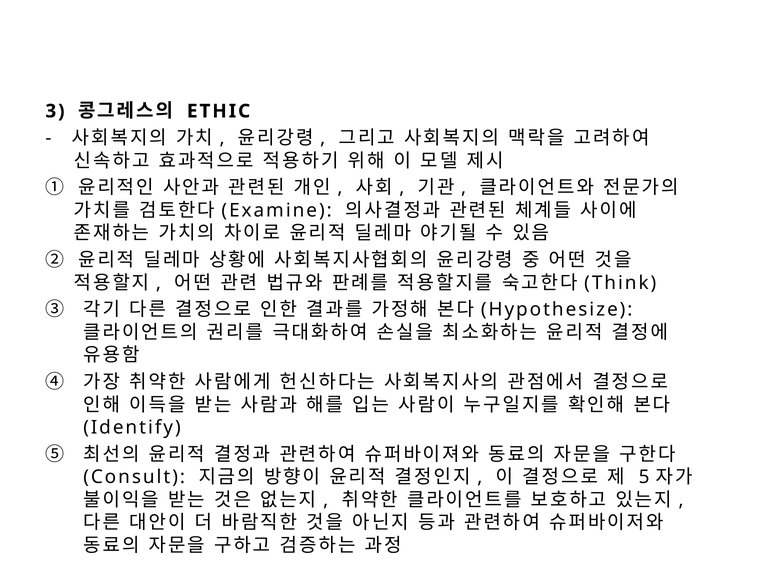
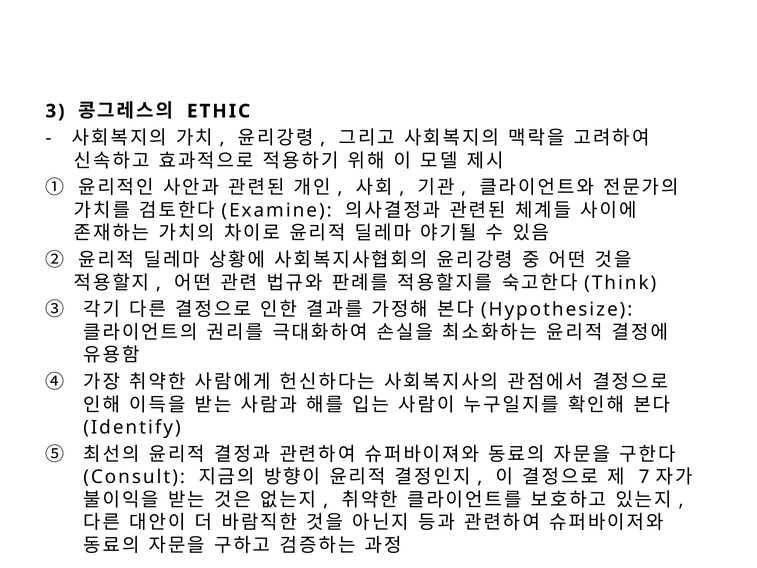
5: 5 -> 7
